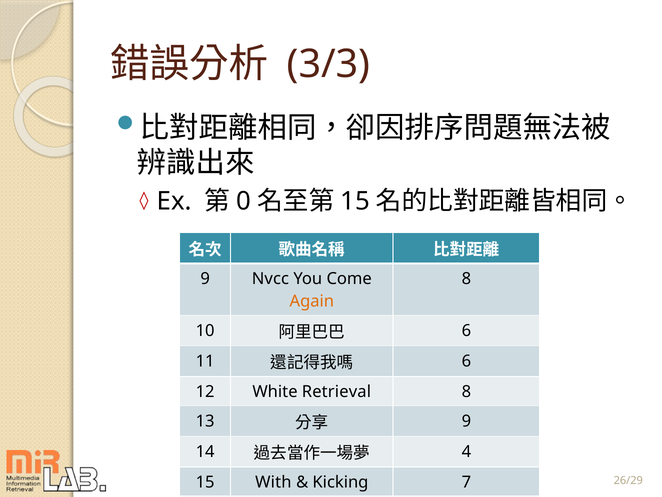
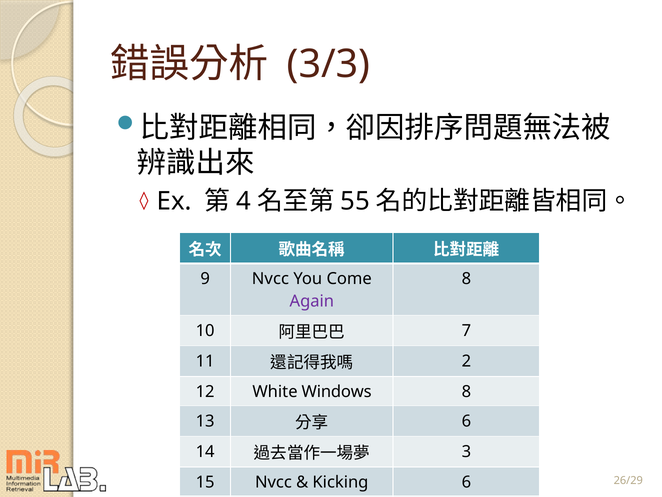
0: 0 -> 4
15 at (355, 201): 15 -> 55
Again colour: orange -> purple
6 at (466, 330): 6 -> 7
6 at (466, 361): 6 -> 2
Retrieval: Retrieval -> Windows
9 at (466, 421): 9 -> 6
4: 4 -> 3
15 With: With -> Nvcc
Kicking 7: 7 -> 6
